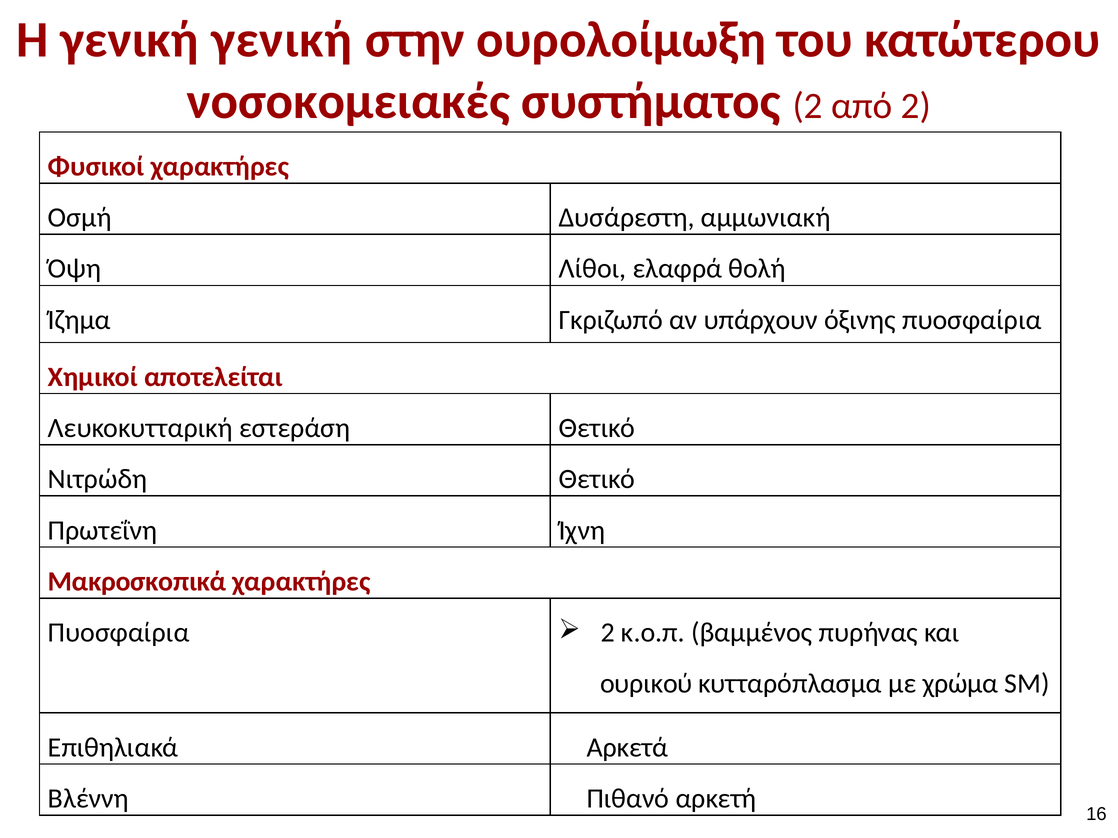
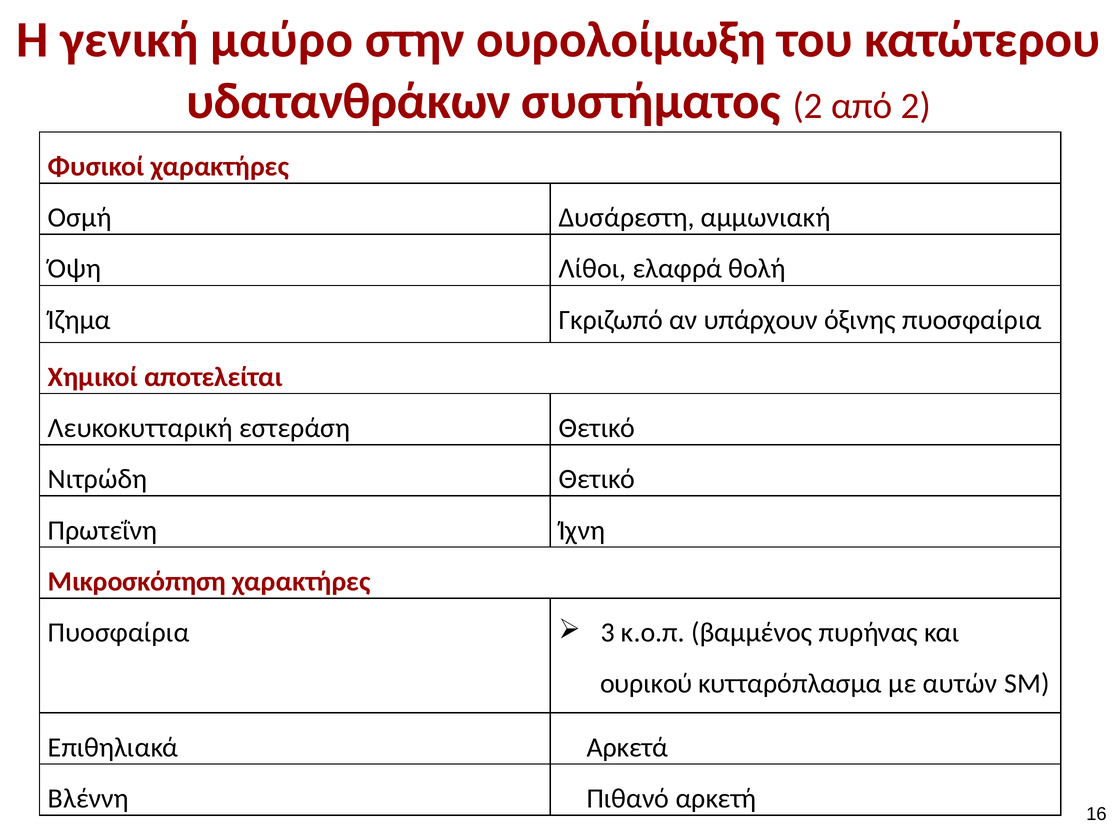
γενική γενική: γενική -> μαύρο
νοσοκομειακές: νοσοκομειακές -> υδατανθράκων
Μακροσκοπικά: Μακροσκοπικά -> Μικροσκόπηση
2 at (608, 633): 2 -> 3
χρώμα: χρώμα -> αυτών
